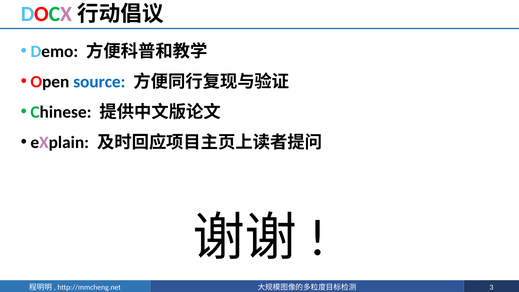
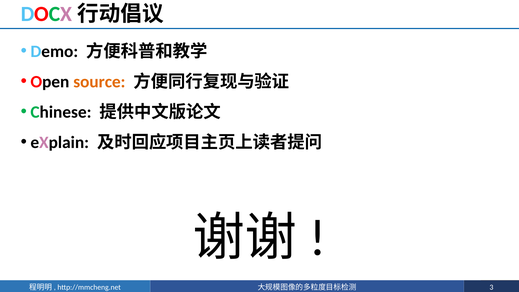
source colour: blue -> orange
